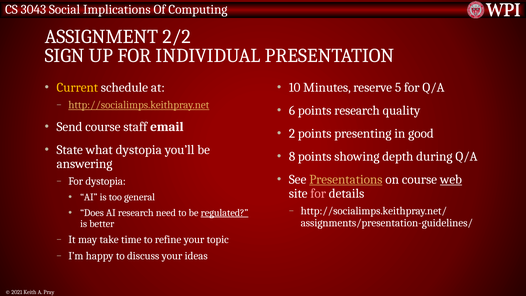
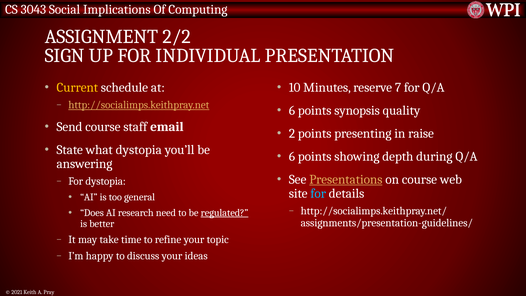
5: 5 -> 7
points research: research -> synopsis
good: good -> raise
8 at (292, 156): 8 -> 6
web underline: present -> none
for at (318, 194) colour: pink -> light blue
